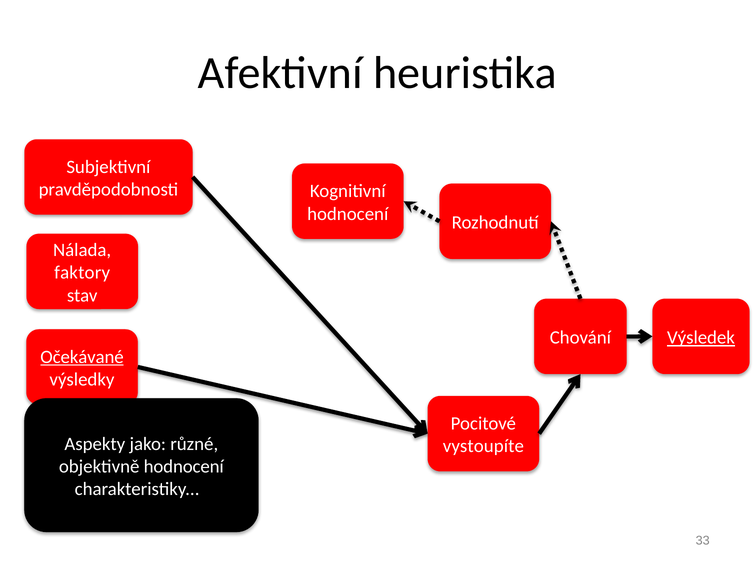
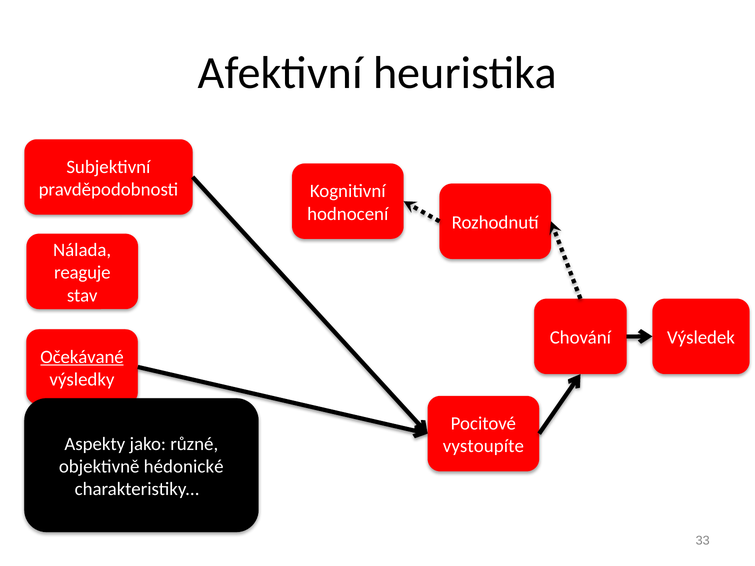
faktory: faktory -> reaguje
Výsledek underline: present -> none
objektivně hodnocení: hodnocení -> hédonické
